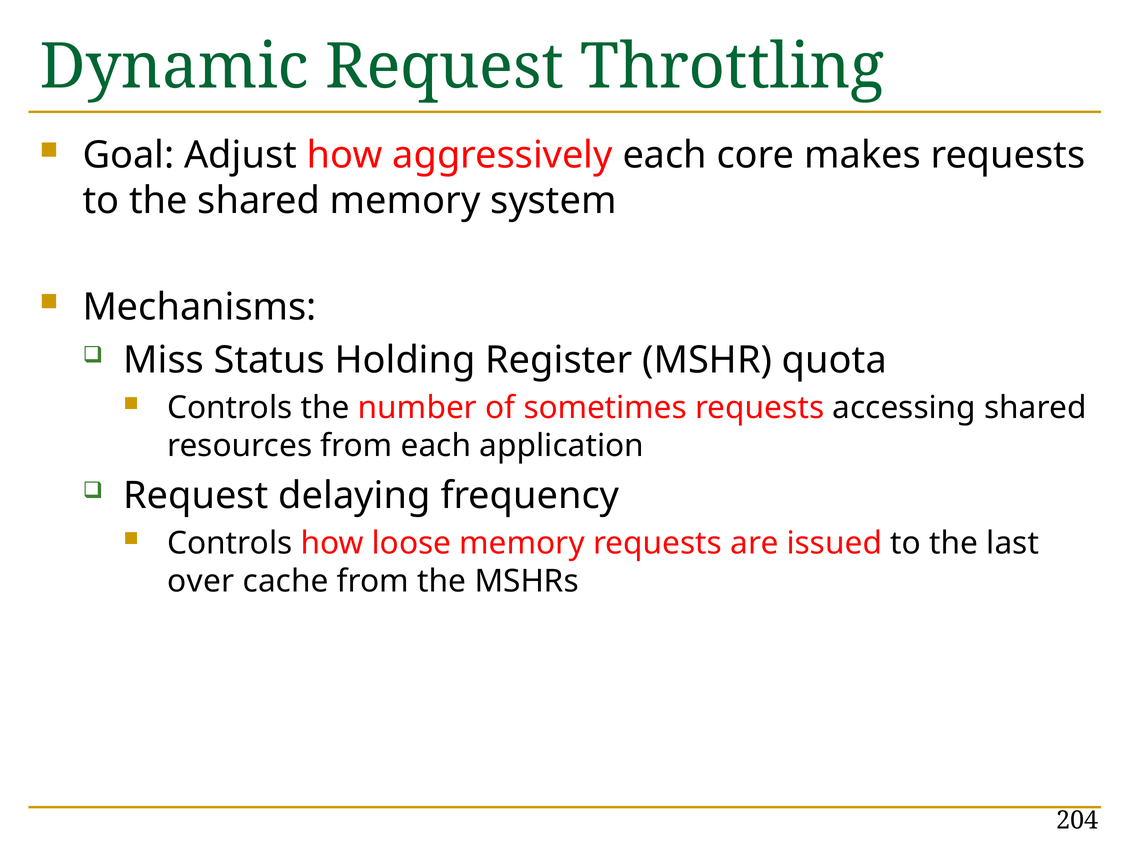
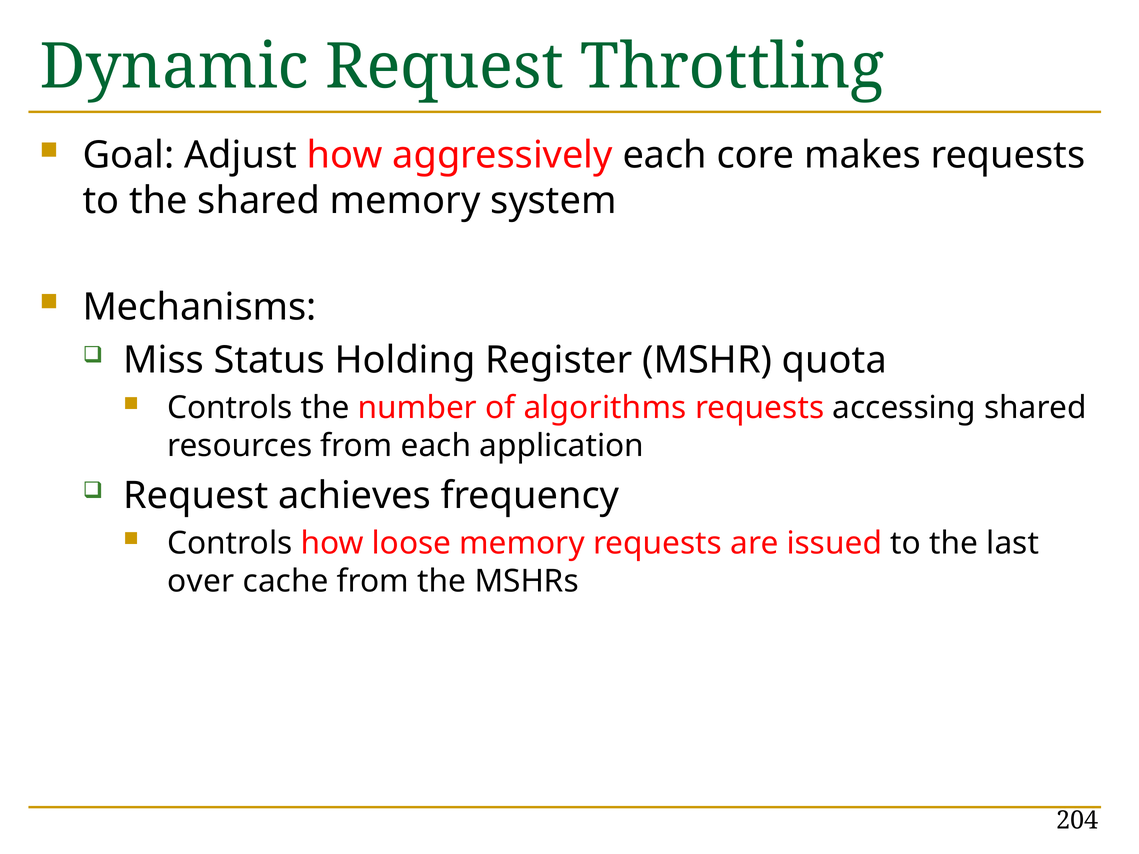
sometimes: sometimes -> algorithms
delaying: delaying -> achieves
